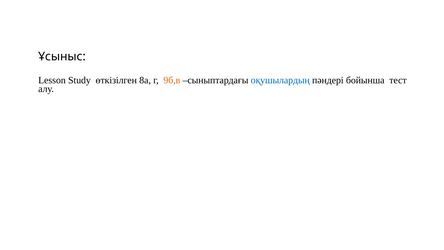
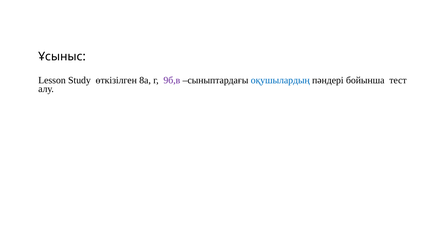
9б,в colour: orange -> purple
